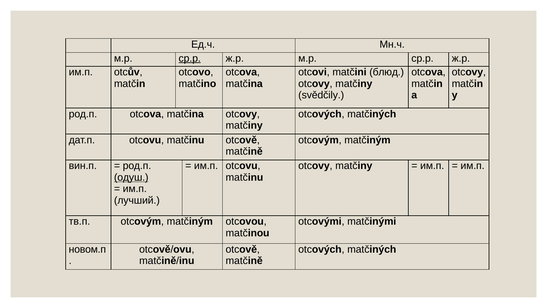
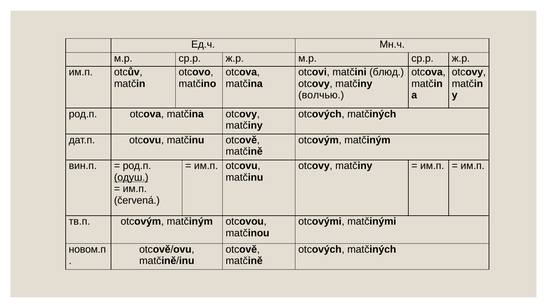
ср.р at (190, 58) underline: present -> none
svědčily: svědčily -> волчью
лучший: лучший -> červená
